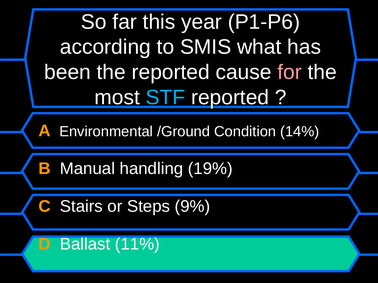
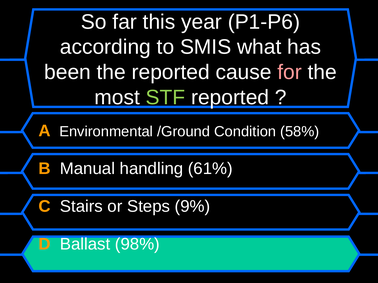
STF colour: light blue -> light green
14%: 14% -> 58%
19%: 19% -> 61%
11%: 11% -> 98%
